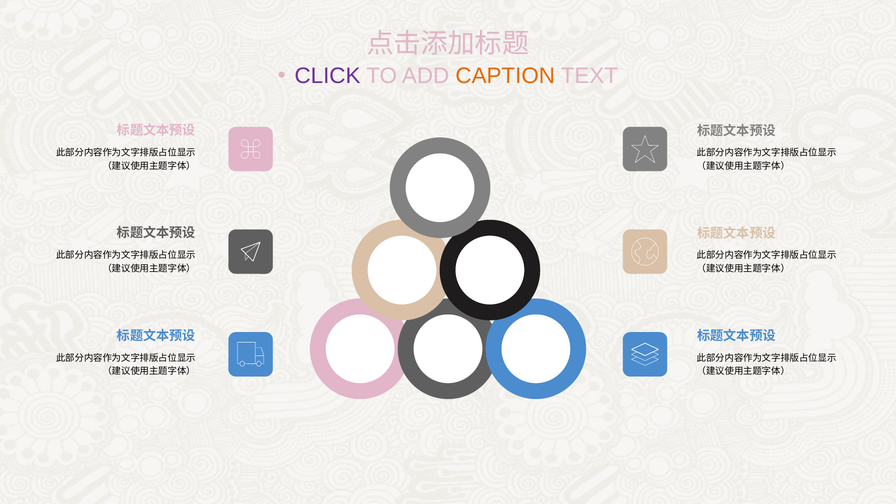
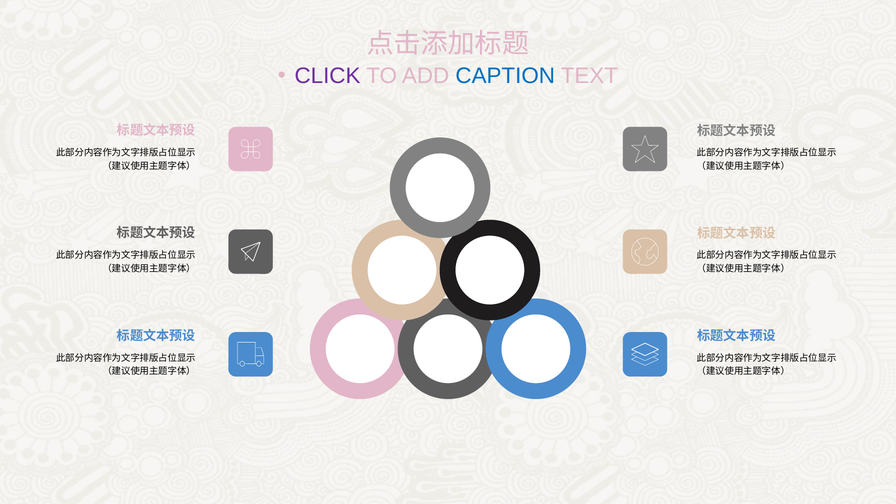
CAPTION colour: orange -> blue
